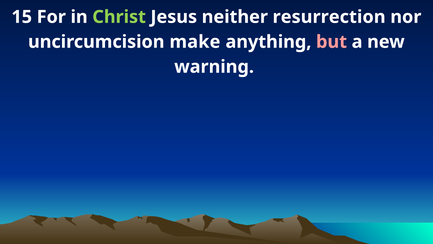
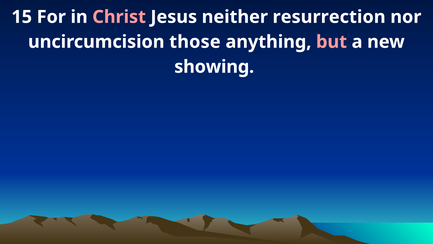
Christ colour: light green -> pink
make: make -> those
warning: warning -> showing
